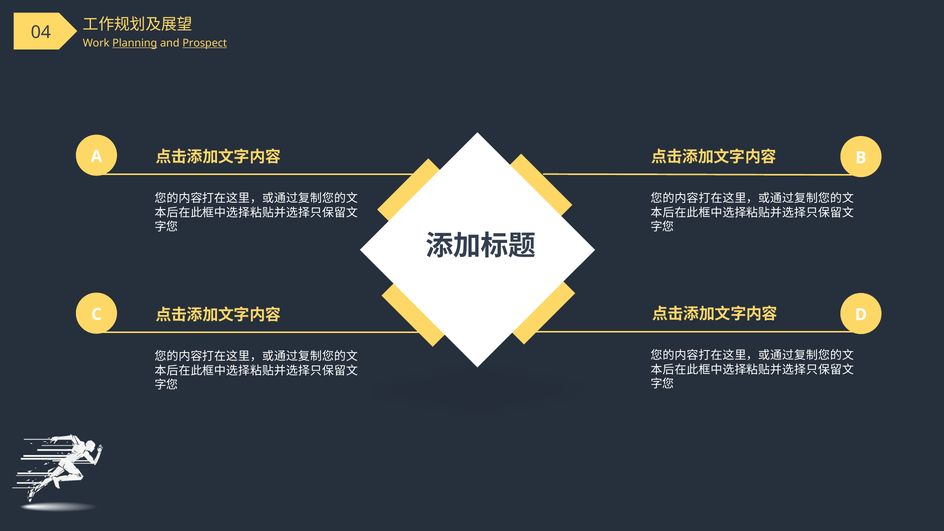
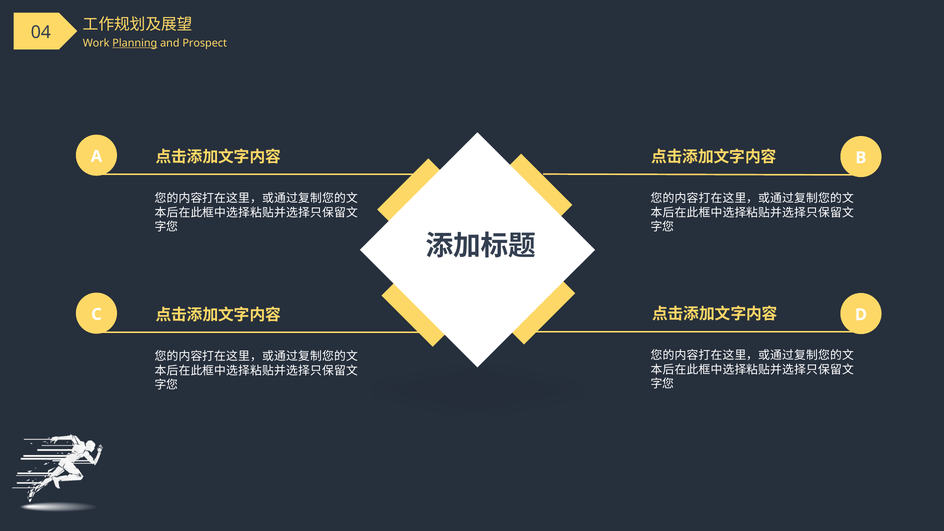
Prospect underline: present -> none
